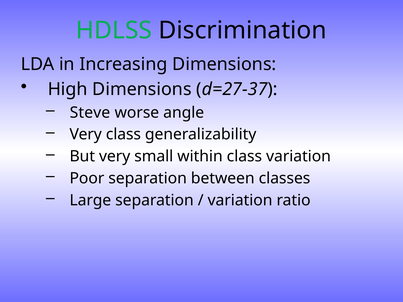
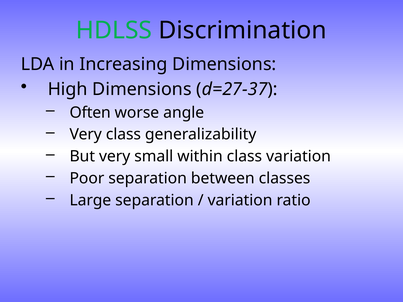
Steve: Steve -> Often
